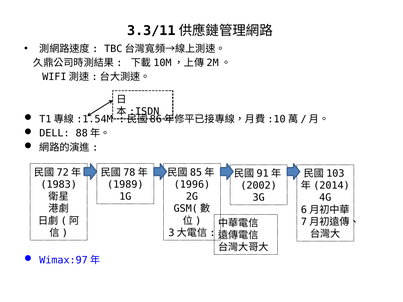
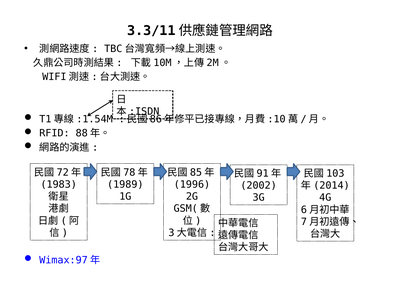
DELL: DELL -> RFID
